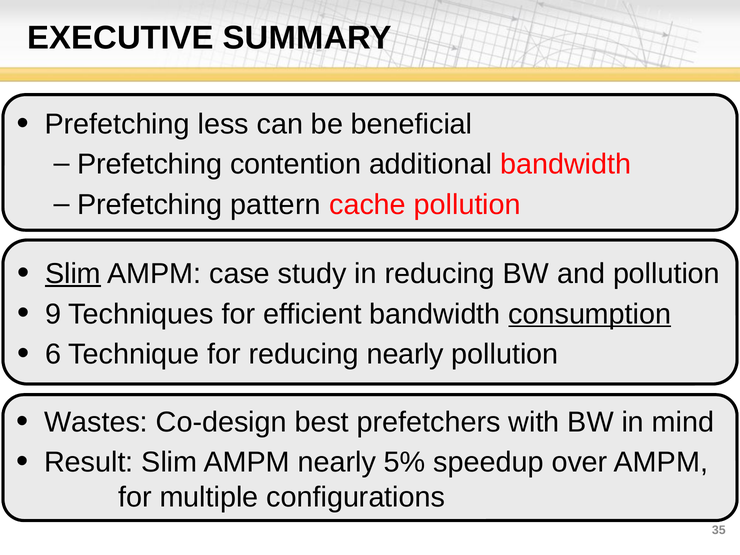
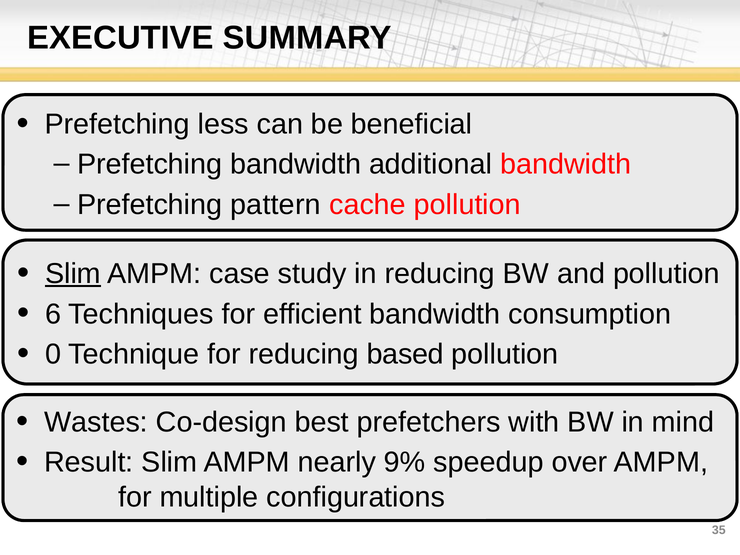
Prefetching contention: contention -> bandwidth
9: 9 -> 6
consumption underline: present -> none
6: 6 -> 0
reducing nearly: nearly -> based
5%: 5% -> 9%
